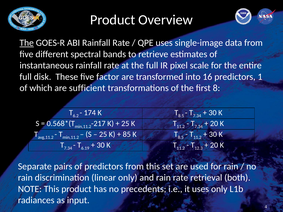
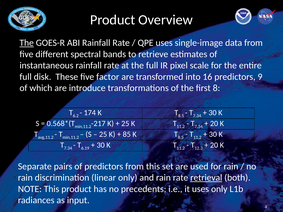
1: 1 -> 9
sufficient: sufficient -> introduce
retrieval underline: none -> present
